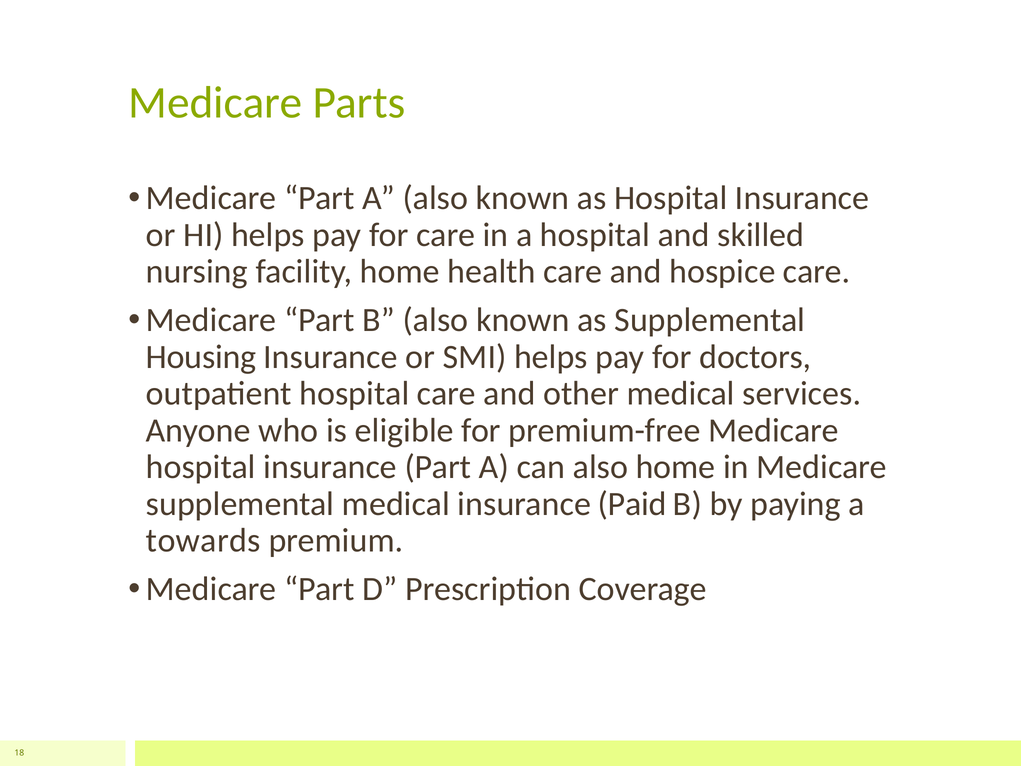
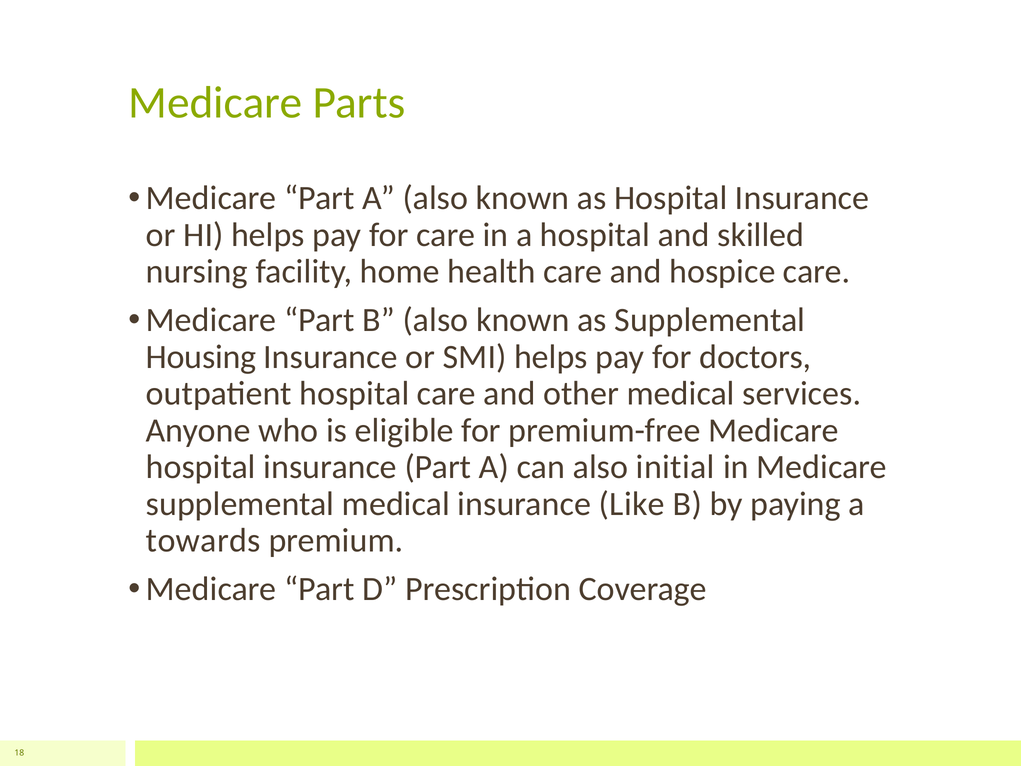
also home: home -> initial
Paid: Paid -> Like
